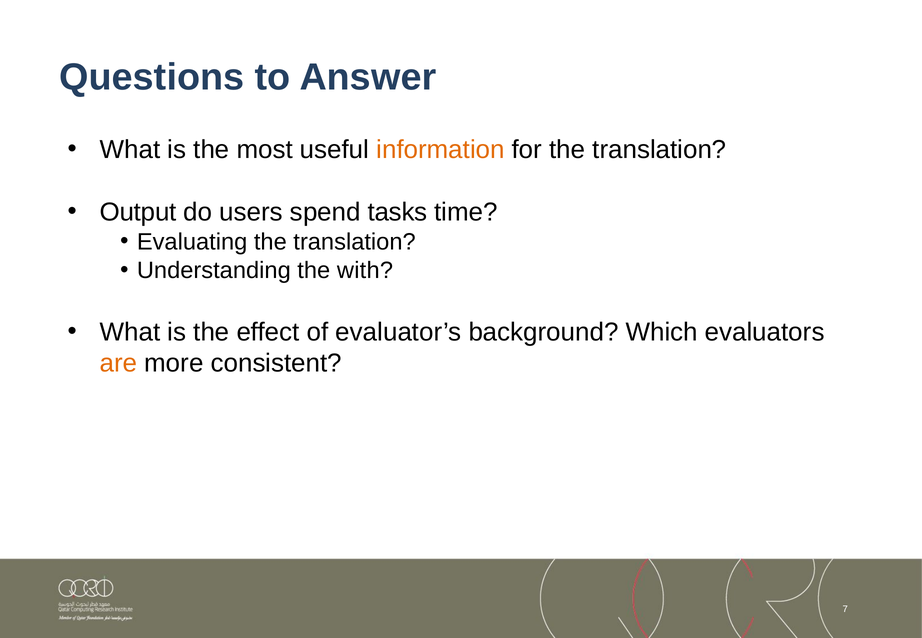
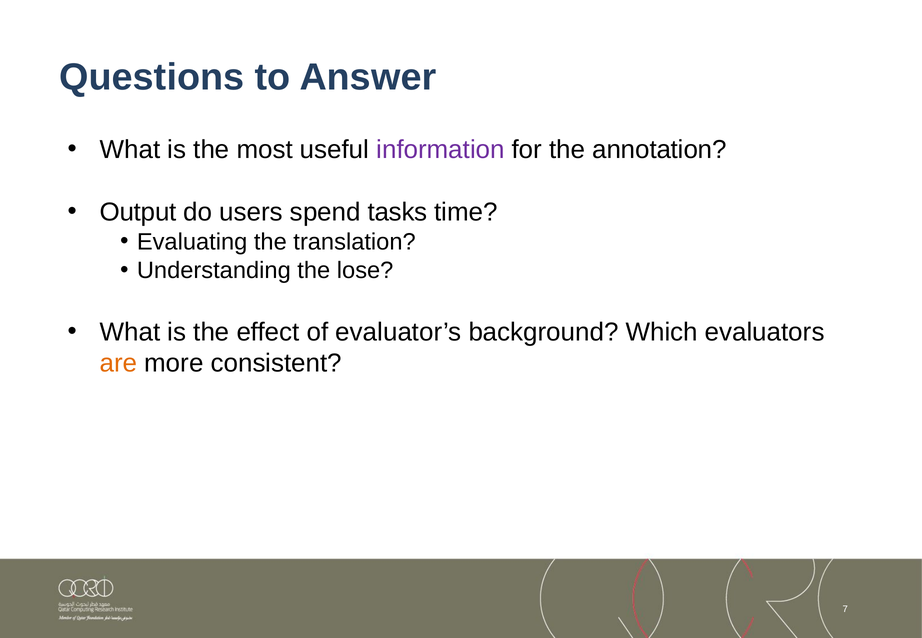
information colour: orange -> purple
for the translation: translation -> annotation
with: with -> lose
